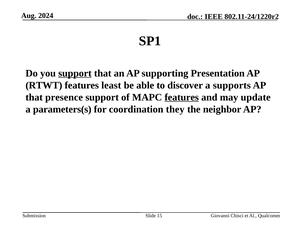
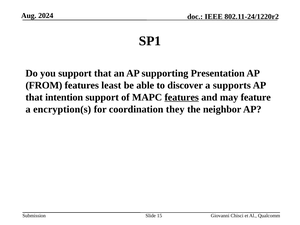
support at (75, 73) underline: present -> none
RTWT: RTWT -> FROM
presence: presence -> intention
update: update -> feature
parameters(s: parameters(s -> encryption(s
